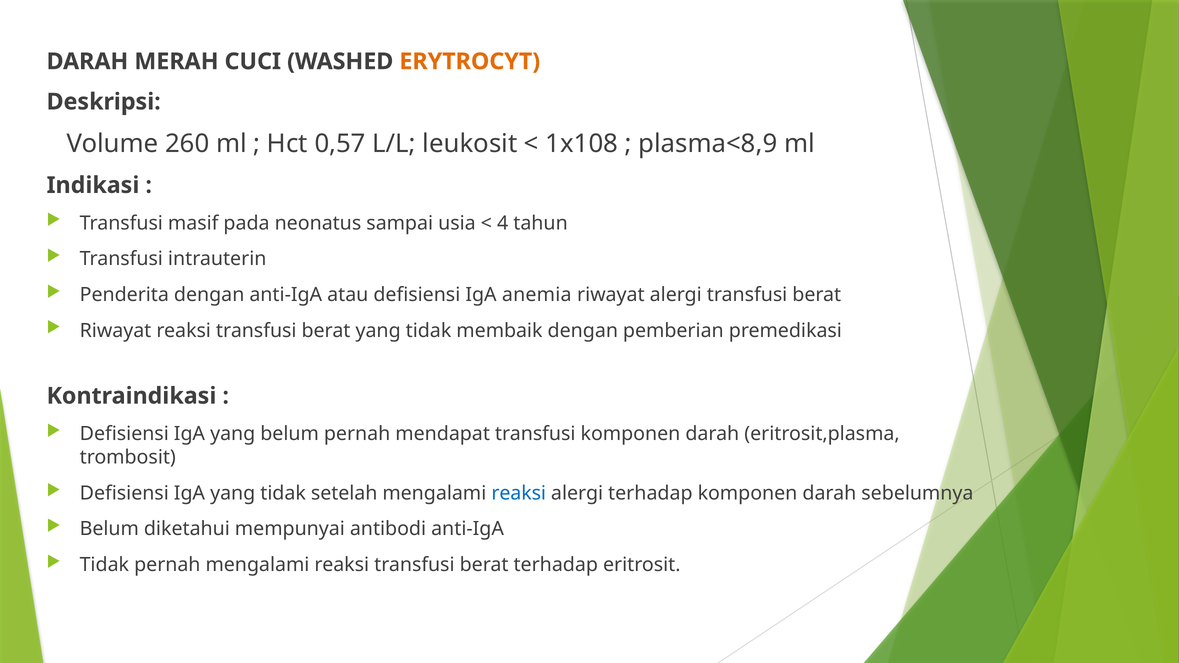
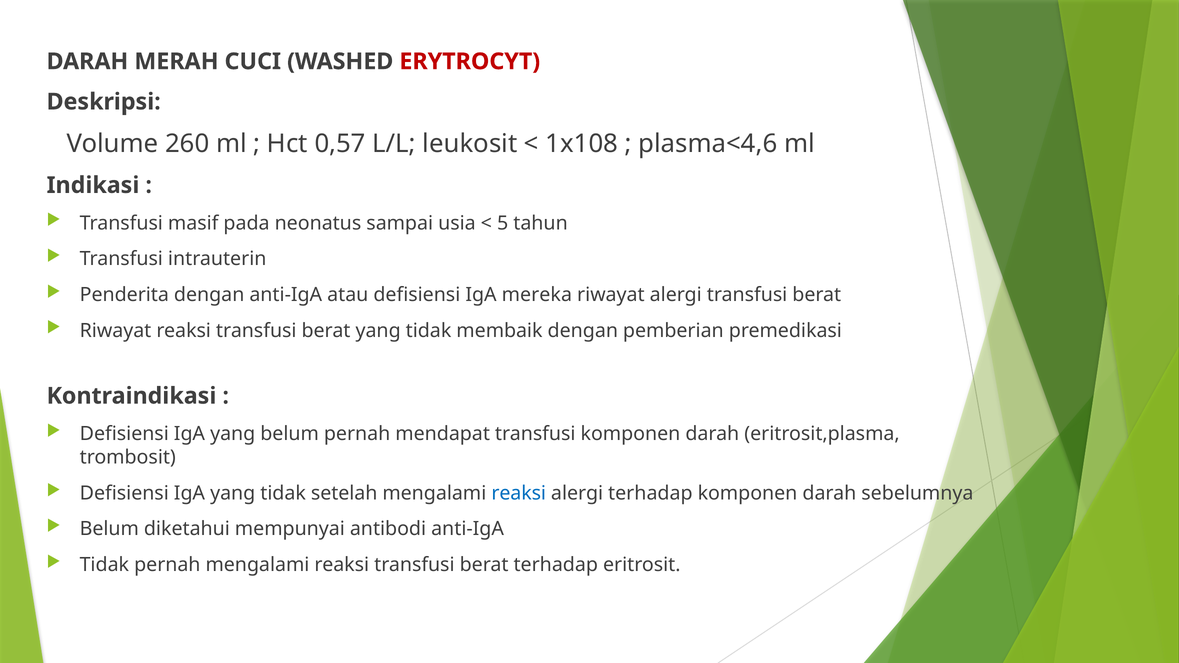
ERYTROCYT colour: orange -> red
plasma<8,9: plasma<8,9 -> plasma<4,6
4: 4 -> 5
anemia: anemia -> mereka
